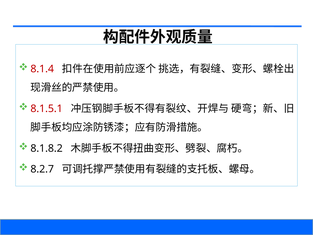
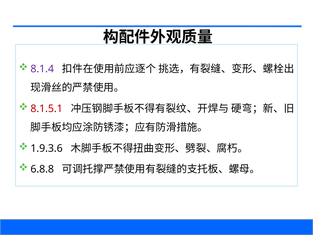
8.1.4 colour: red -> purple
8.1.8.2: 8.1.8.2 -> 1.9.3.6
8.2.7: 8.2.7 -> 6.8.8
